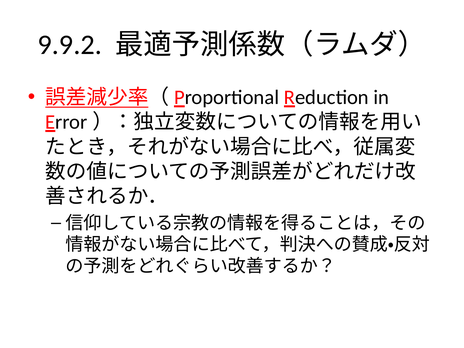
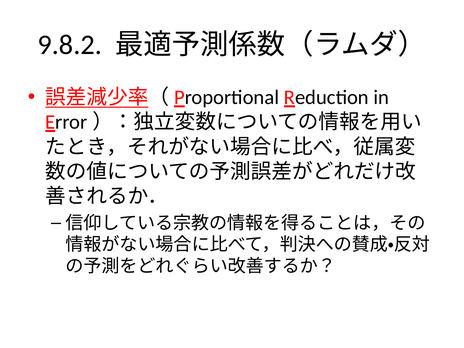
9.9.2: 9.9.2 -> 9.8.2
